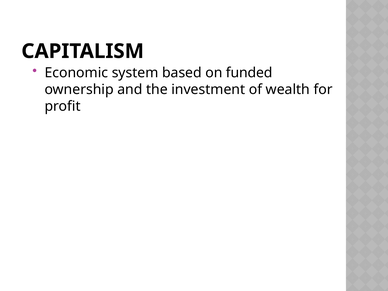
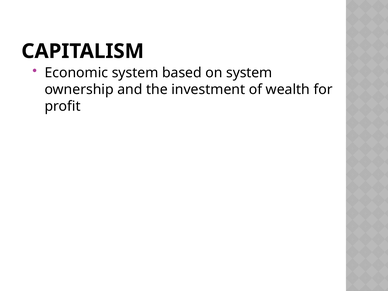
on funded: funded -> system
